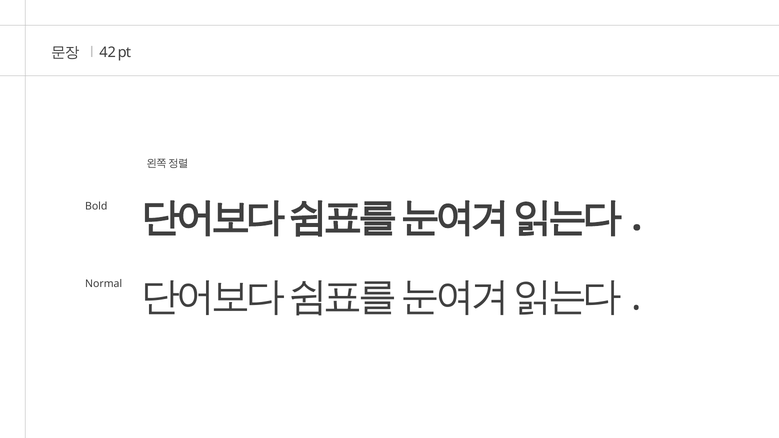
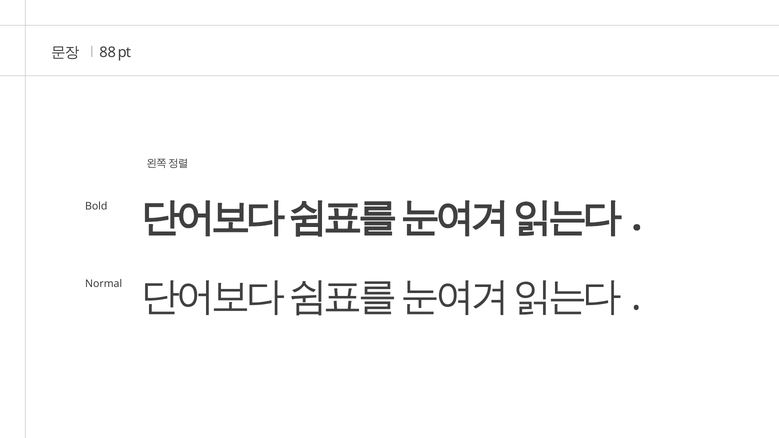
42: 42 -> 88
